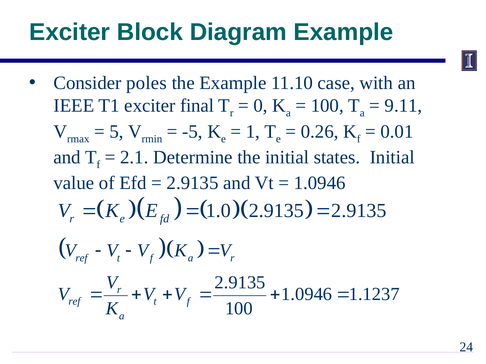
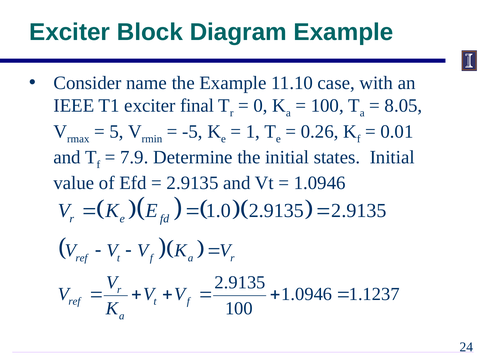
poles: poles -> name
9.11: 9.11 -> 8.05
2.1: 2.1 -> 7.9
